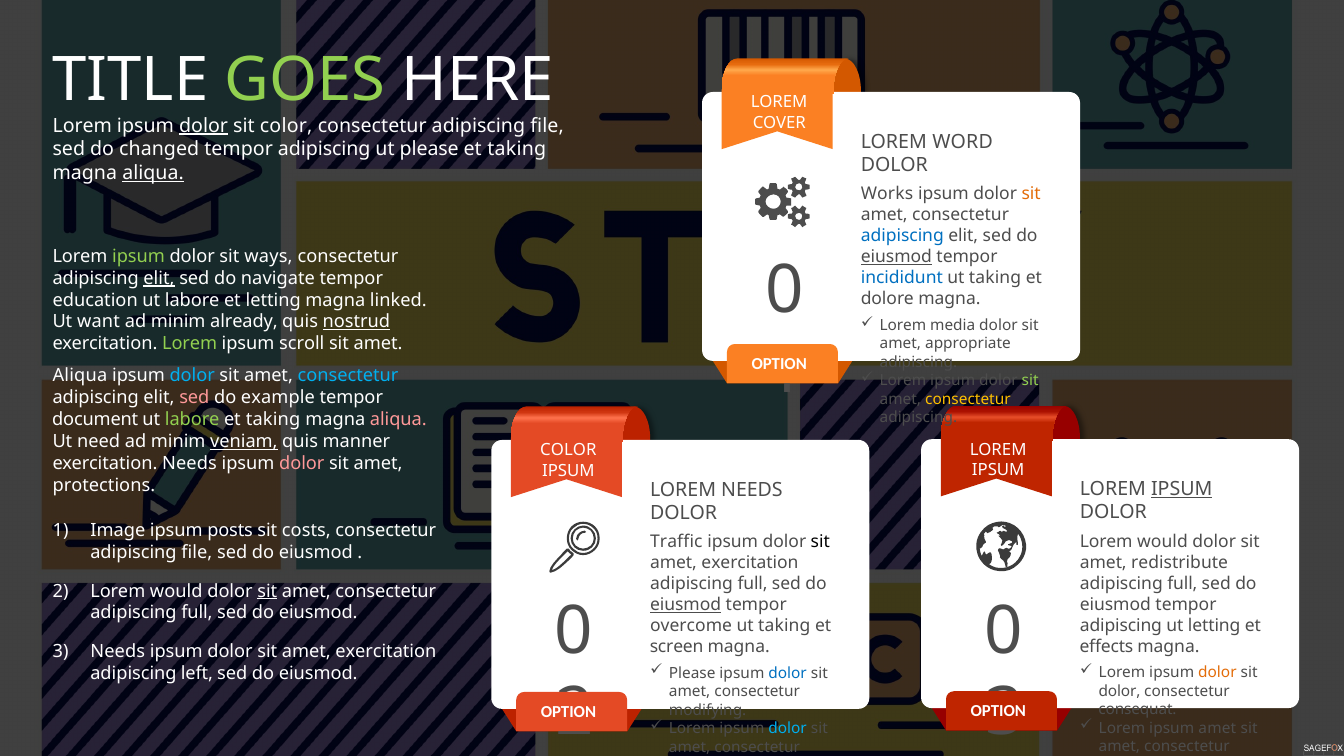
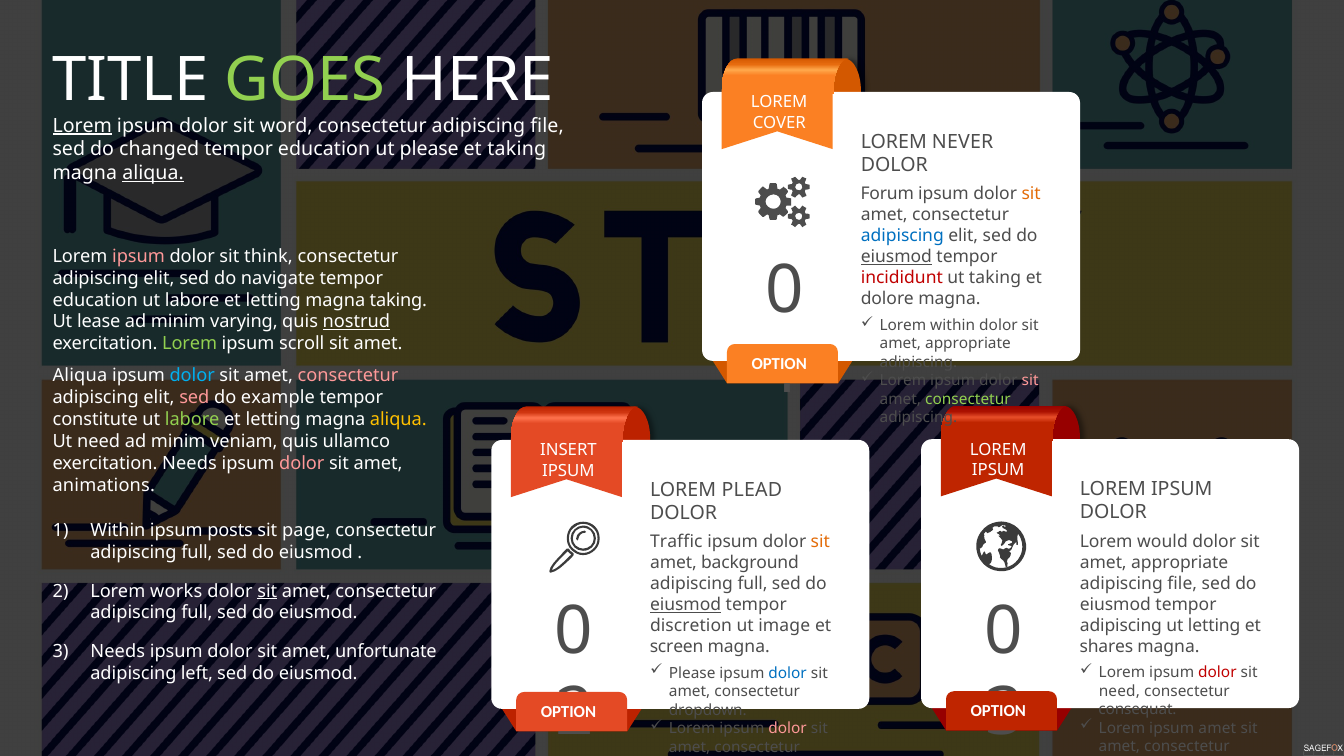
Lorem at (82, 126) underline: none -> present
dolor at (204, 126) underline: present -> none
sit color: color -> word
WORD: WORD -> NEVER
adipiscing at (324, 149): adipiscing -> education
Works: Works -> Forum
ipsum at (139, 256) colour: light green -> pink
ways: ways -> think
elit at (159, 278) underline: present -> none
incididunt colour: blue -> red
magna linked: linked -> taking
want: want -> lease
already: already -> varying
Lorem media: media -> within
consectetur at (348, 376) colour: light blue -> pink
sit at (1030, 381) colour: light green -> pink
consectetur at (968, 399) colour: yellow -> light green
document: document -> constitute
taking at (273, 419): taking -> letting
aliqua at (398, 419) colour: pink -> yellow
veniam underline: present -> none
manner: manner -> ullamco
COLOR at (568, 450): COLOR -> INSERT
protections: protections -> animations
IPSUM at (1182, 489) underline: present -> none
LOREM NEEDS: NEEDS -> PLEAD
Image at (118, 530): Image -> Within
costs: costs -> page
sit at (820, 542) colour: black -> orange
file at (197, 552): file -> full
redistribute at (1180, 562): redistribute -> appropriate
exercitation at (750, 563): exercitation -> background
full at (1182, 583): full -> file
would at (176, 591): would -> works
overcome: overcome -> discretion
taking at (784, 626): taking -> image
effects: effects -> shares
exercitation at (386, 652): exercitation -> unfortunate
dolor at (1217, 673) colour: orange -> red
dolor at (1119, 691): dolor -> need
modifying: modifying -> dropdown
dolor at (788, 729) colour: light blue -> pink
